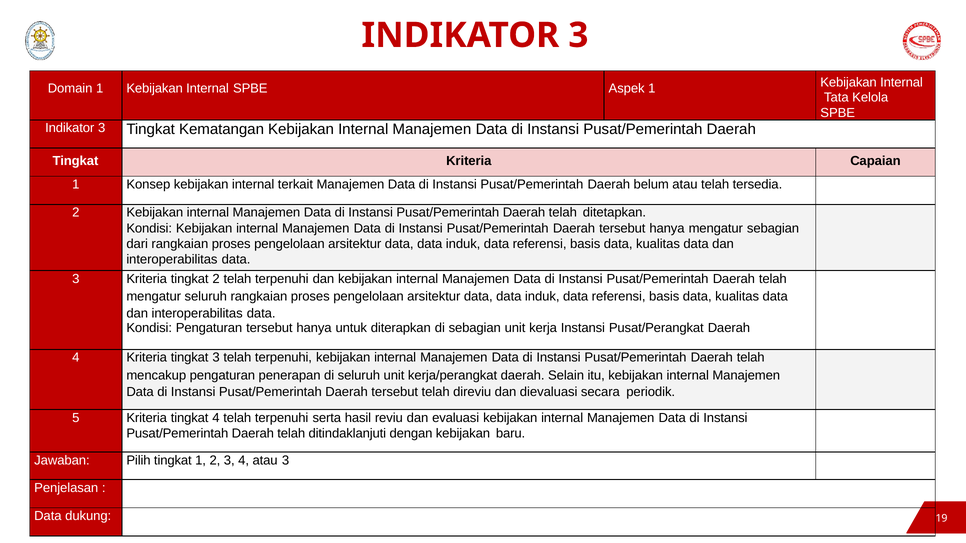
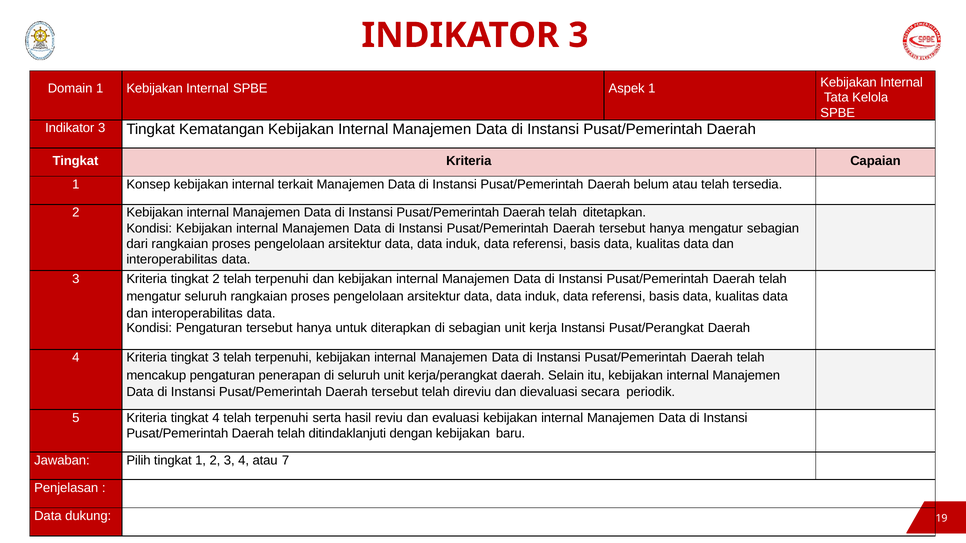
atau 3: 3 -> 7
